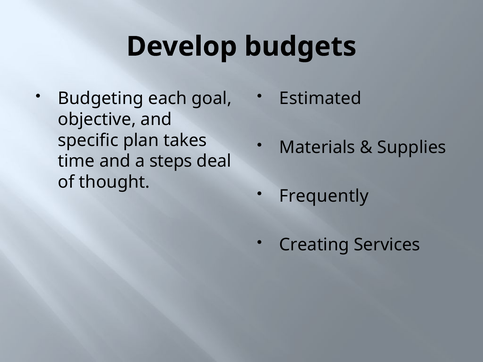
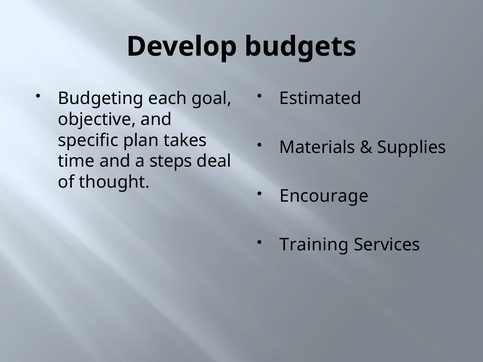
Frequently: Frequently -> Encourage
Creating: Creating -> Training
